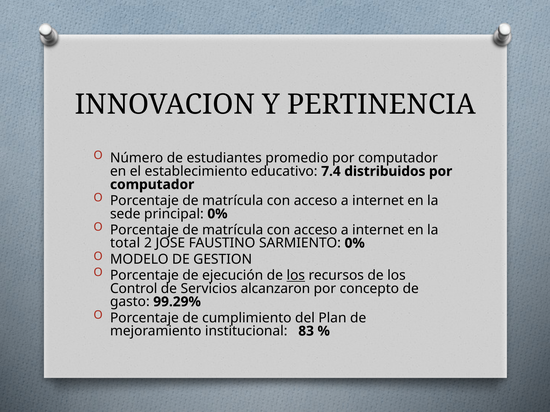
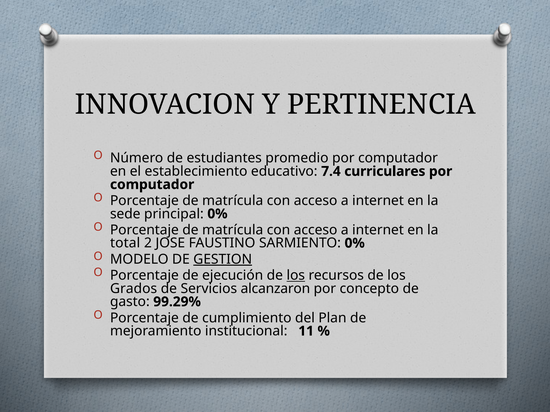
distribuidos: distribuidos -> curriculares
GESTION underline: none -> present
Control: Control -> Grados
83: 83 -> 11
